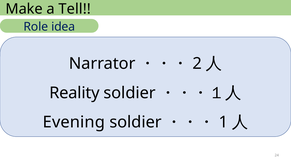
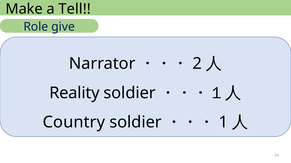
idea: idea -> give
Evening: Evening -> Country
